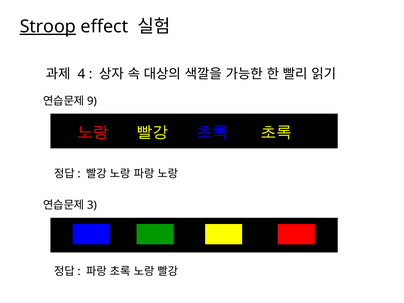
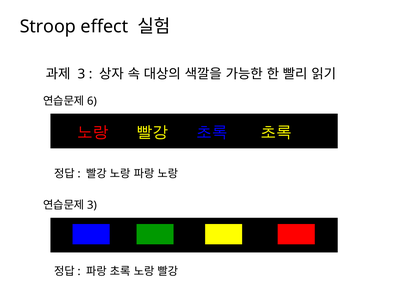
Stroop underline: present -> none
4 at (81, 74): 4 -> 3
9: 9 -> 6
